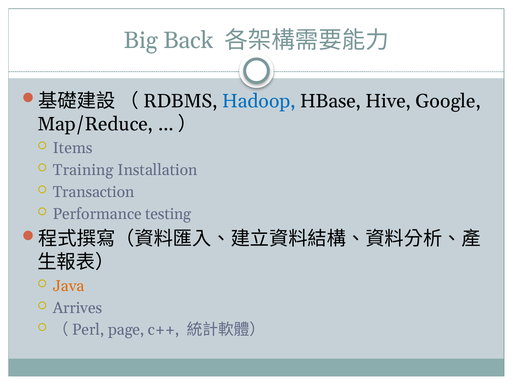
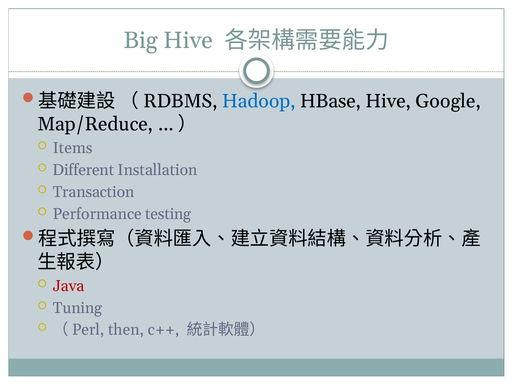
Big Back: Back -> Hive
Training: Training -> Different
Java colour: orange -> red
Arrives: Arrives -> Tuning
page: page -> then
